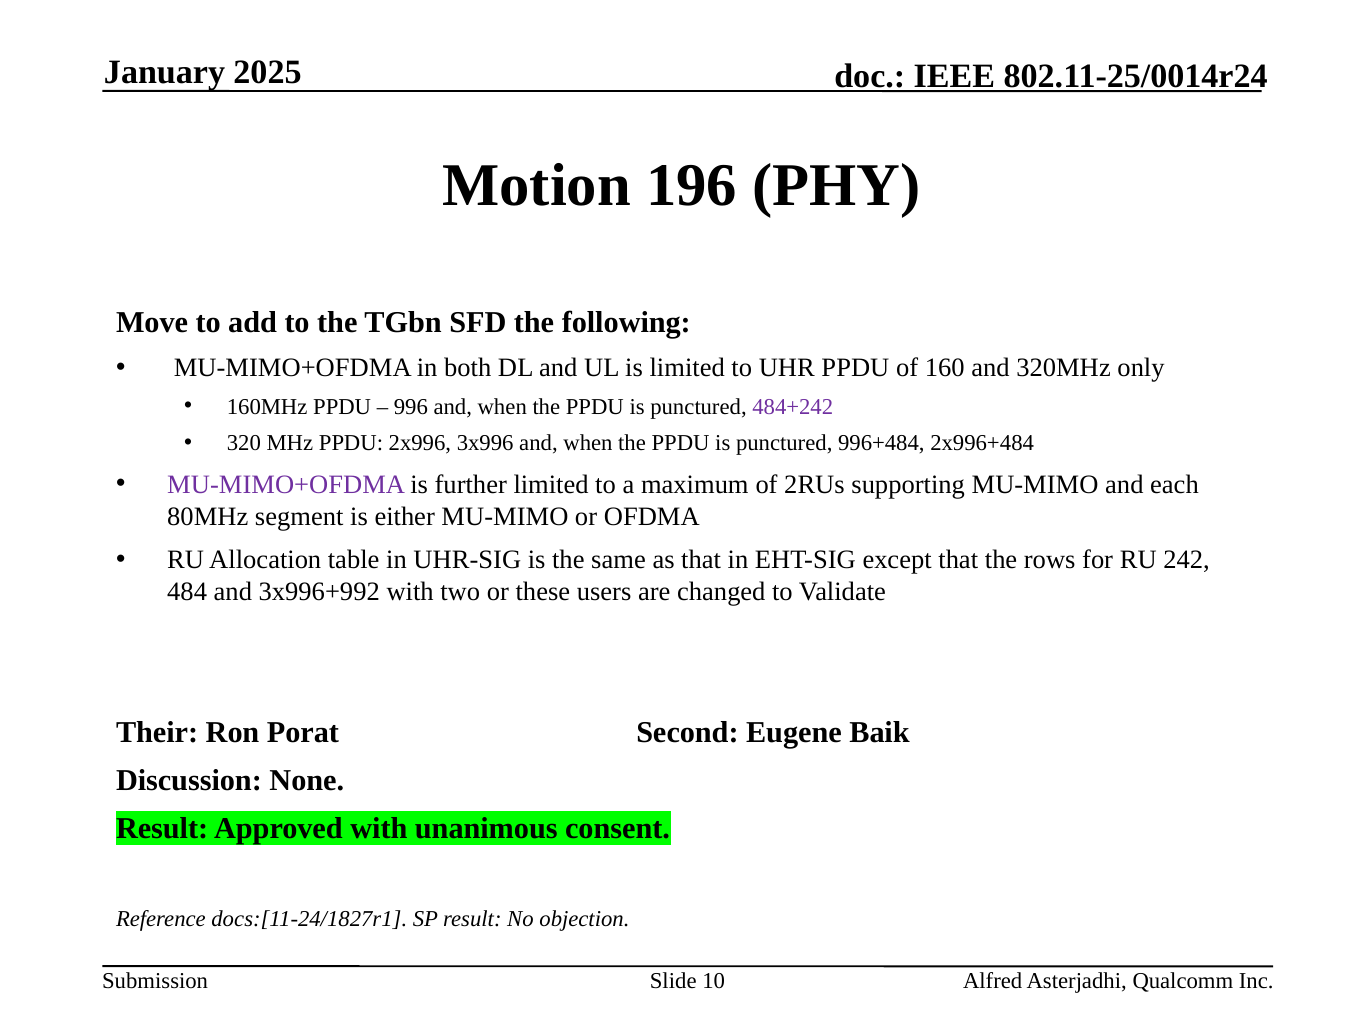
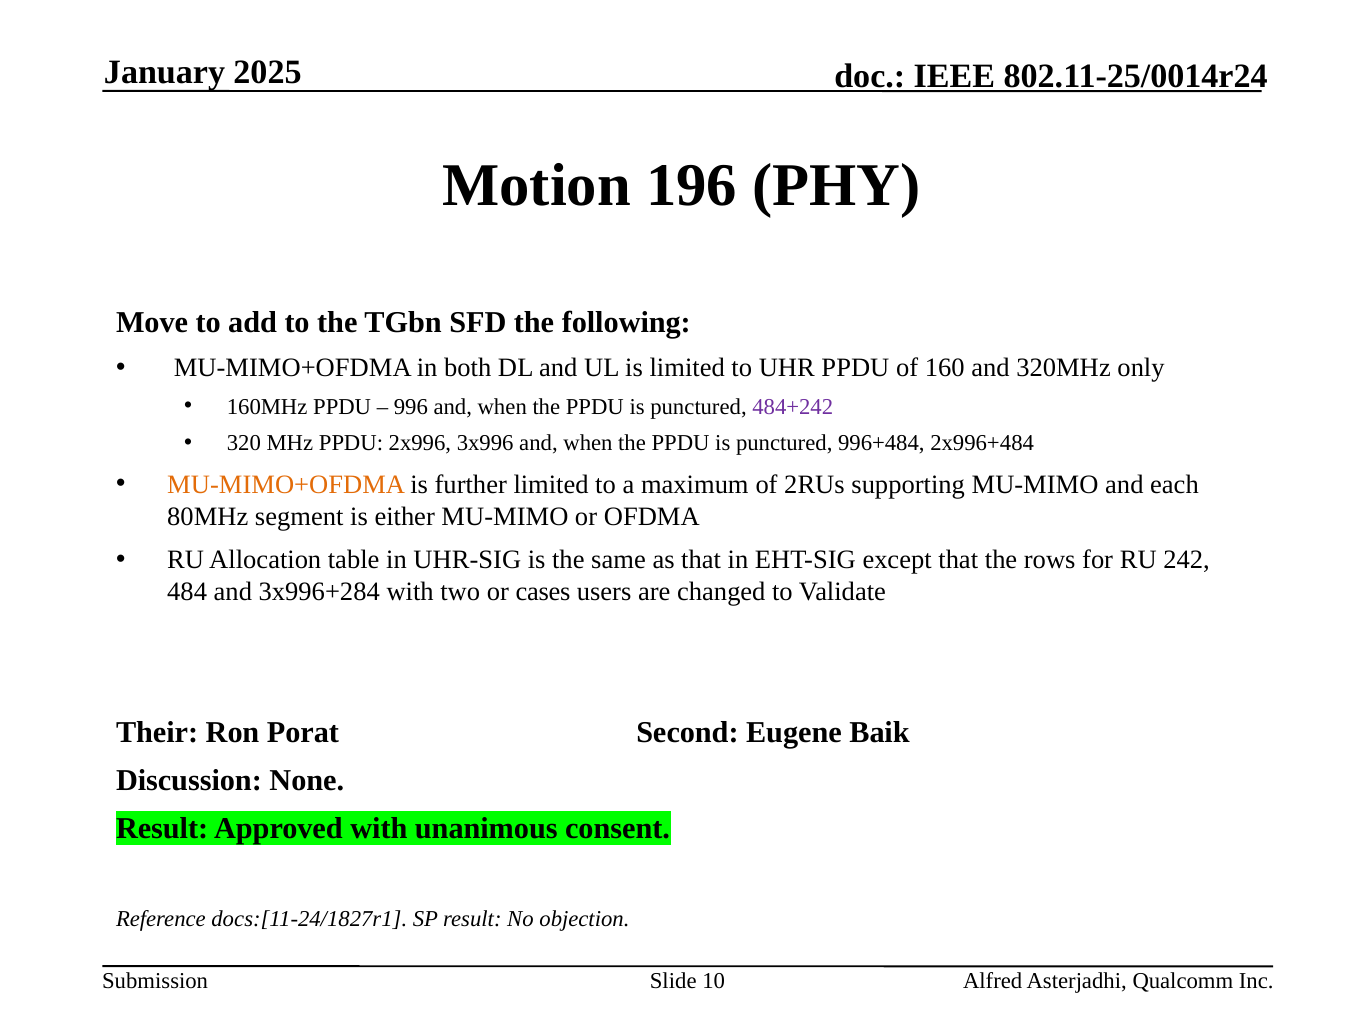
MU-MIMO+OFDMA at (286, 485) colour: purple -> orange
3x996+992: 3x996+992 -> 3x996+284
these: these -> cases
